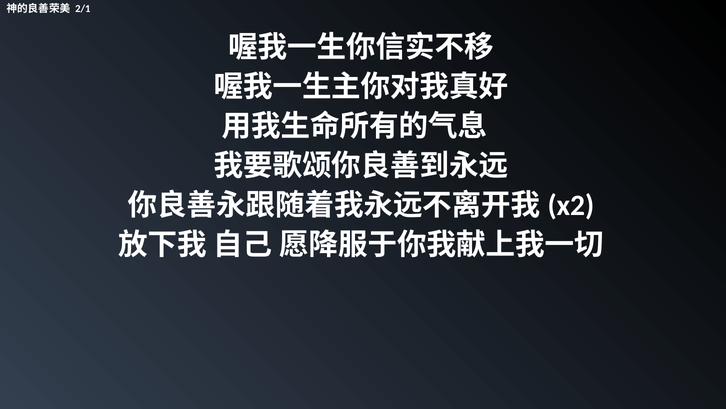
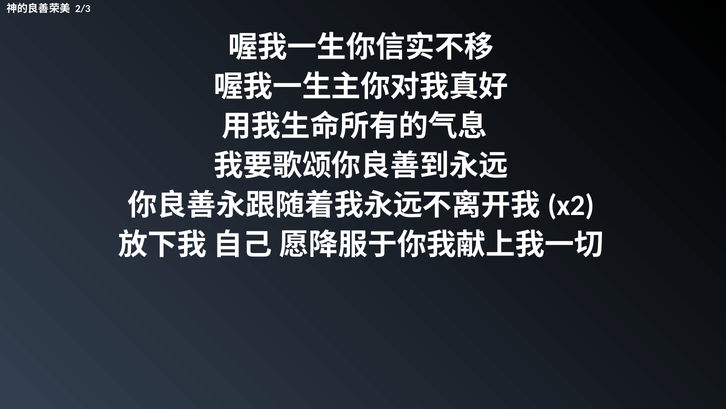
2/1: 2/1 -> 2/3
